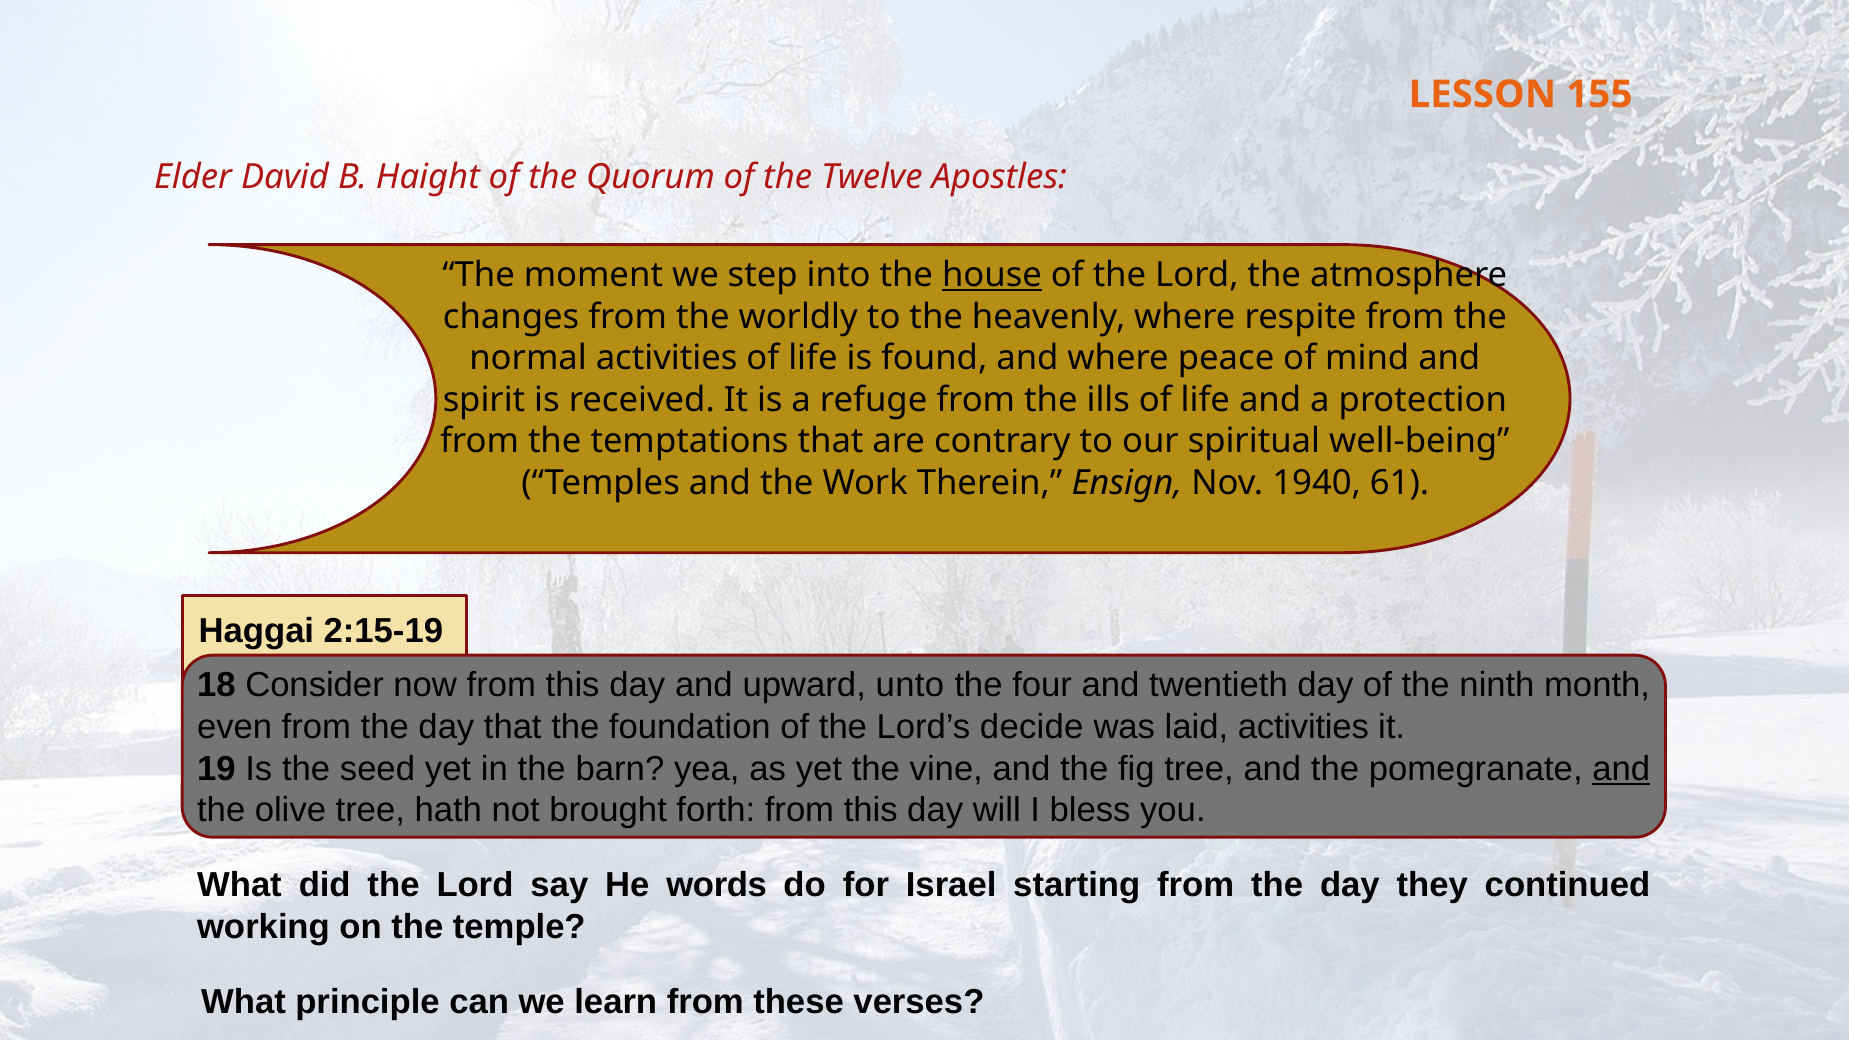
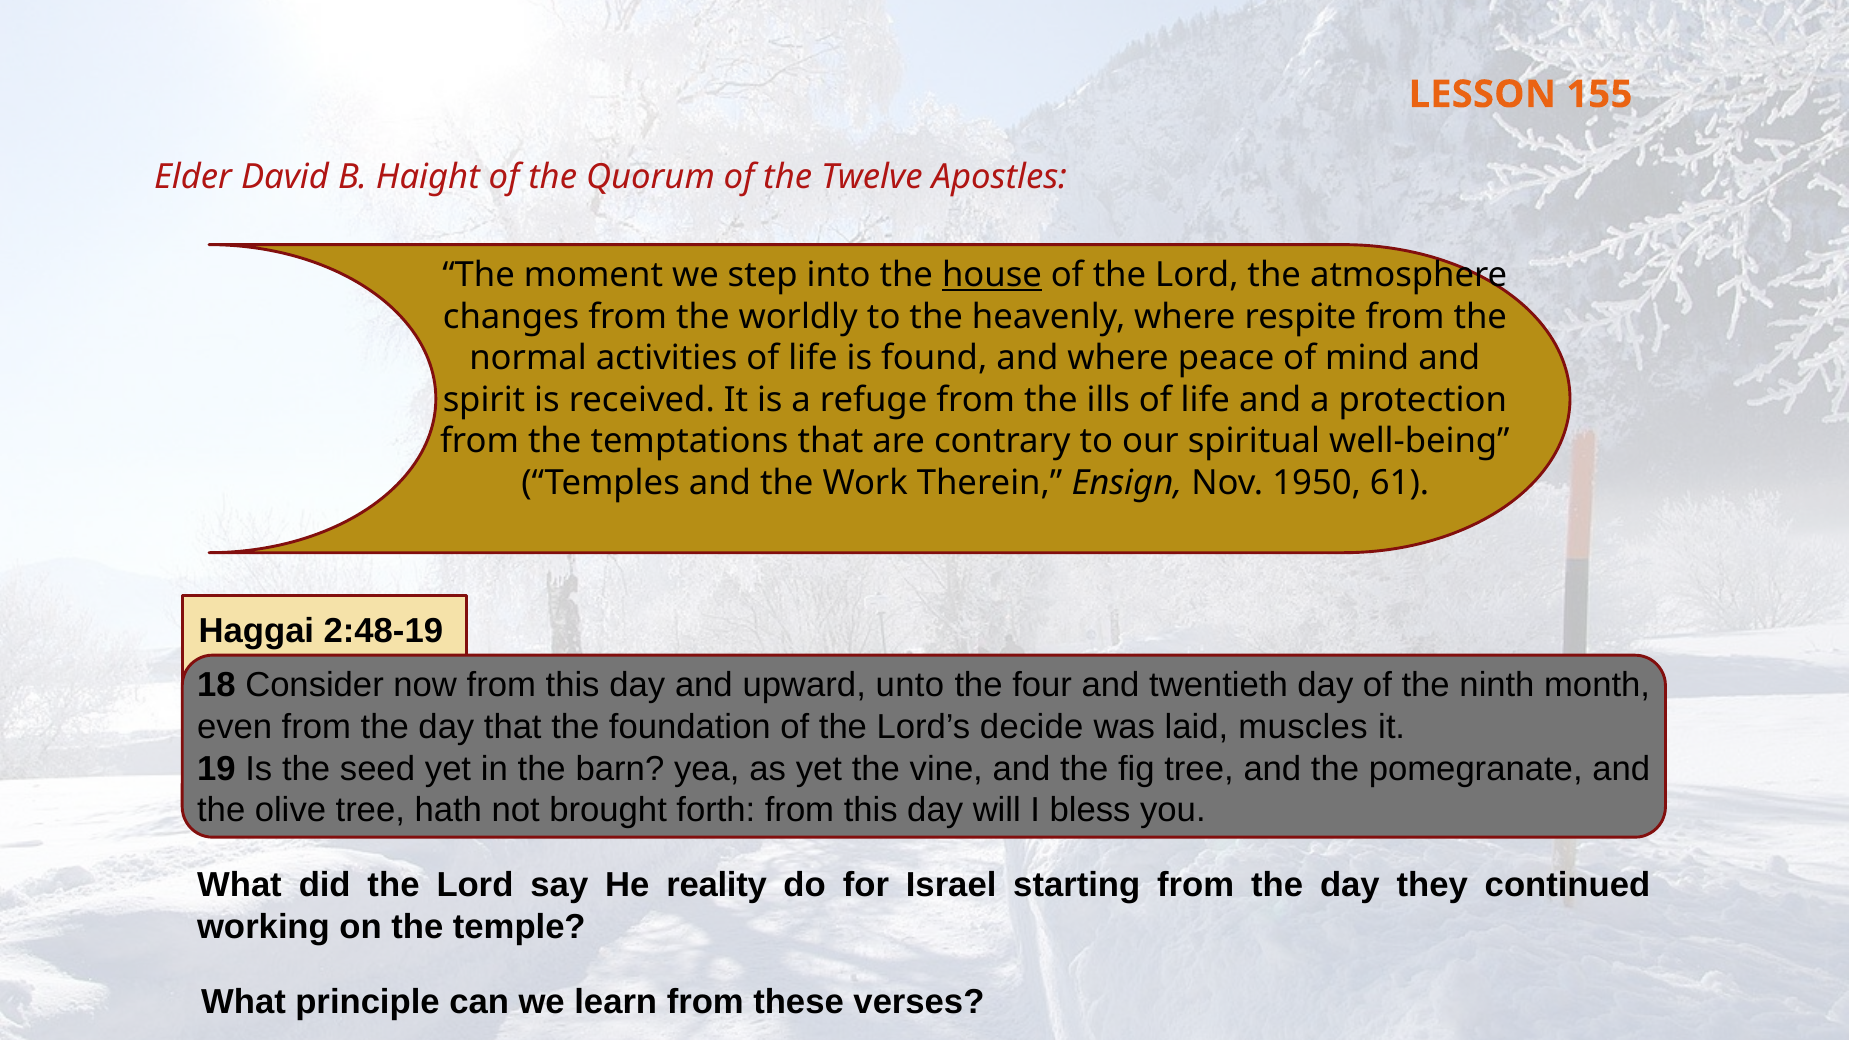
1940: 1940 -> 1950
2:15-19: 2:15-19 -> 2:48-19
laid activities: activities -> muscles
and at (1621, 769) underline: present -> none
words: words -> reality
